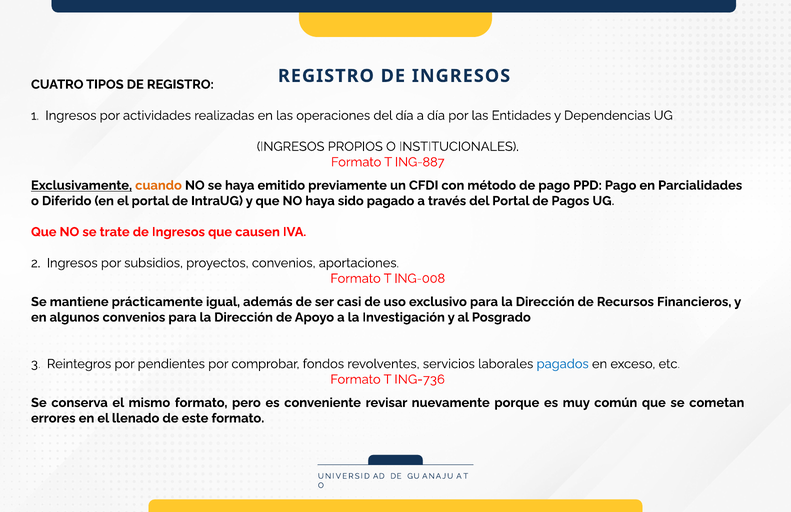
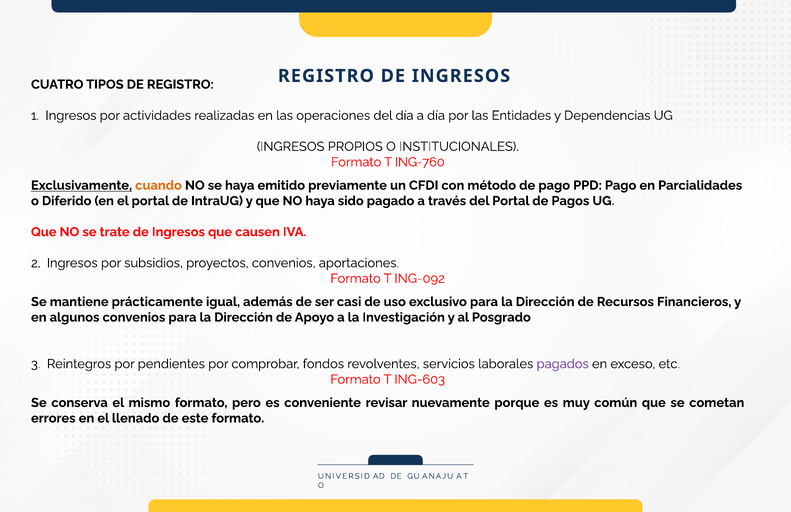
ING-887: ING-887 -> ING-760
ING-008: ING-008 -> ING-092
pagados colour: blue -> purple
ING-736: ING-736 -> ING-603
